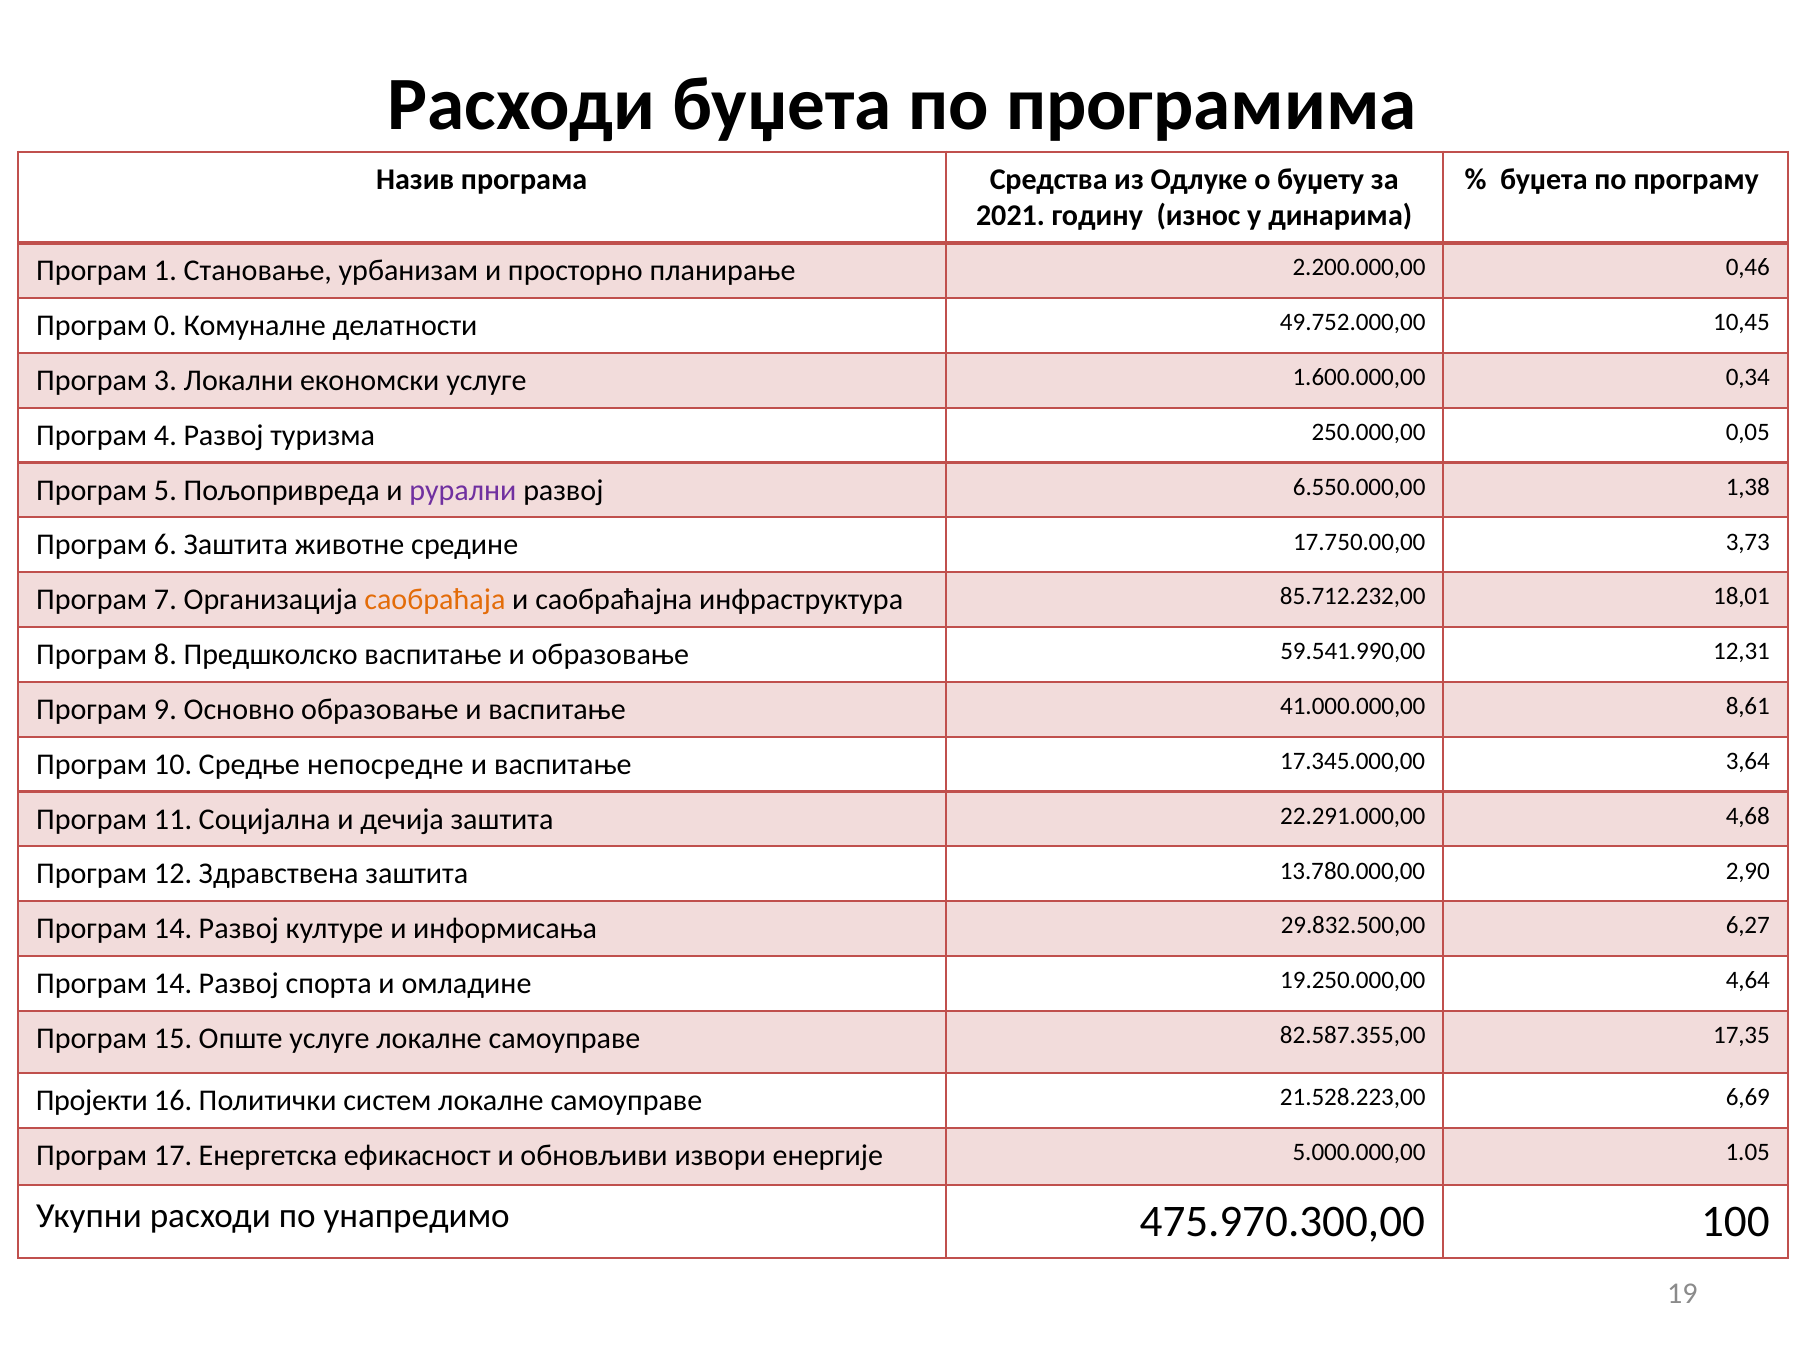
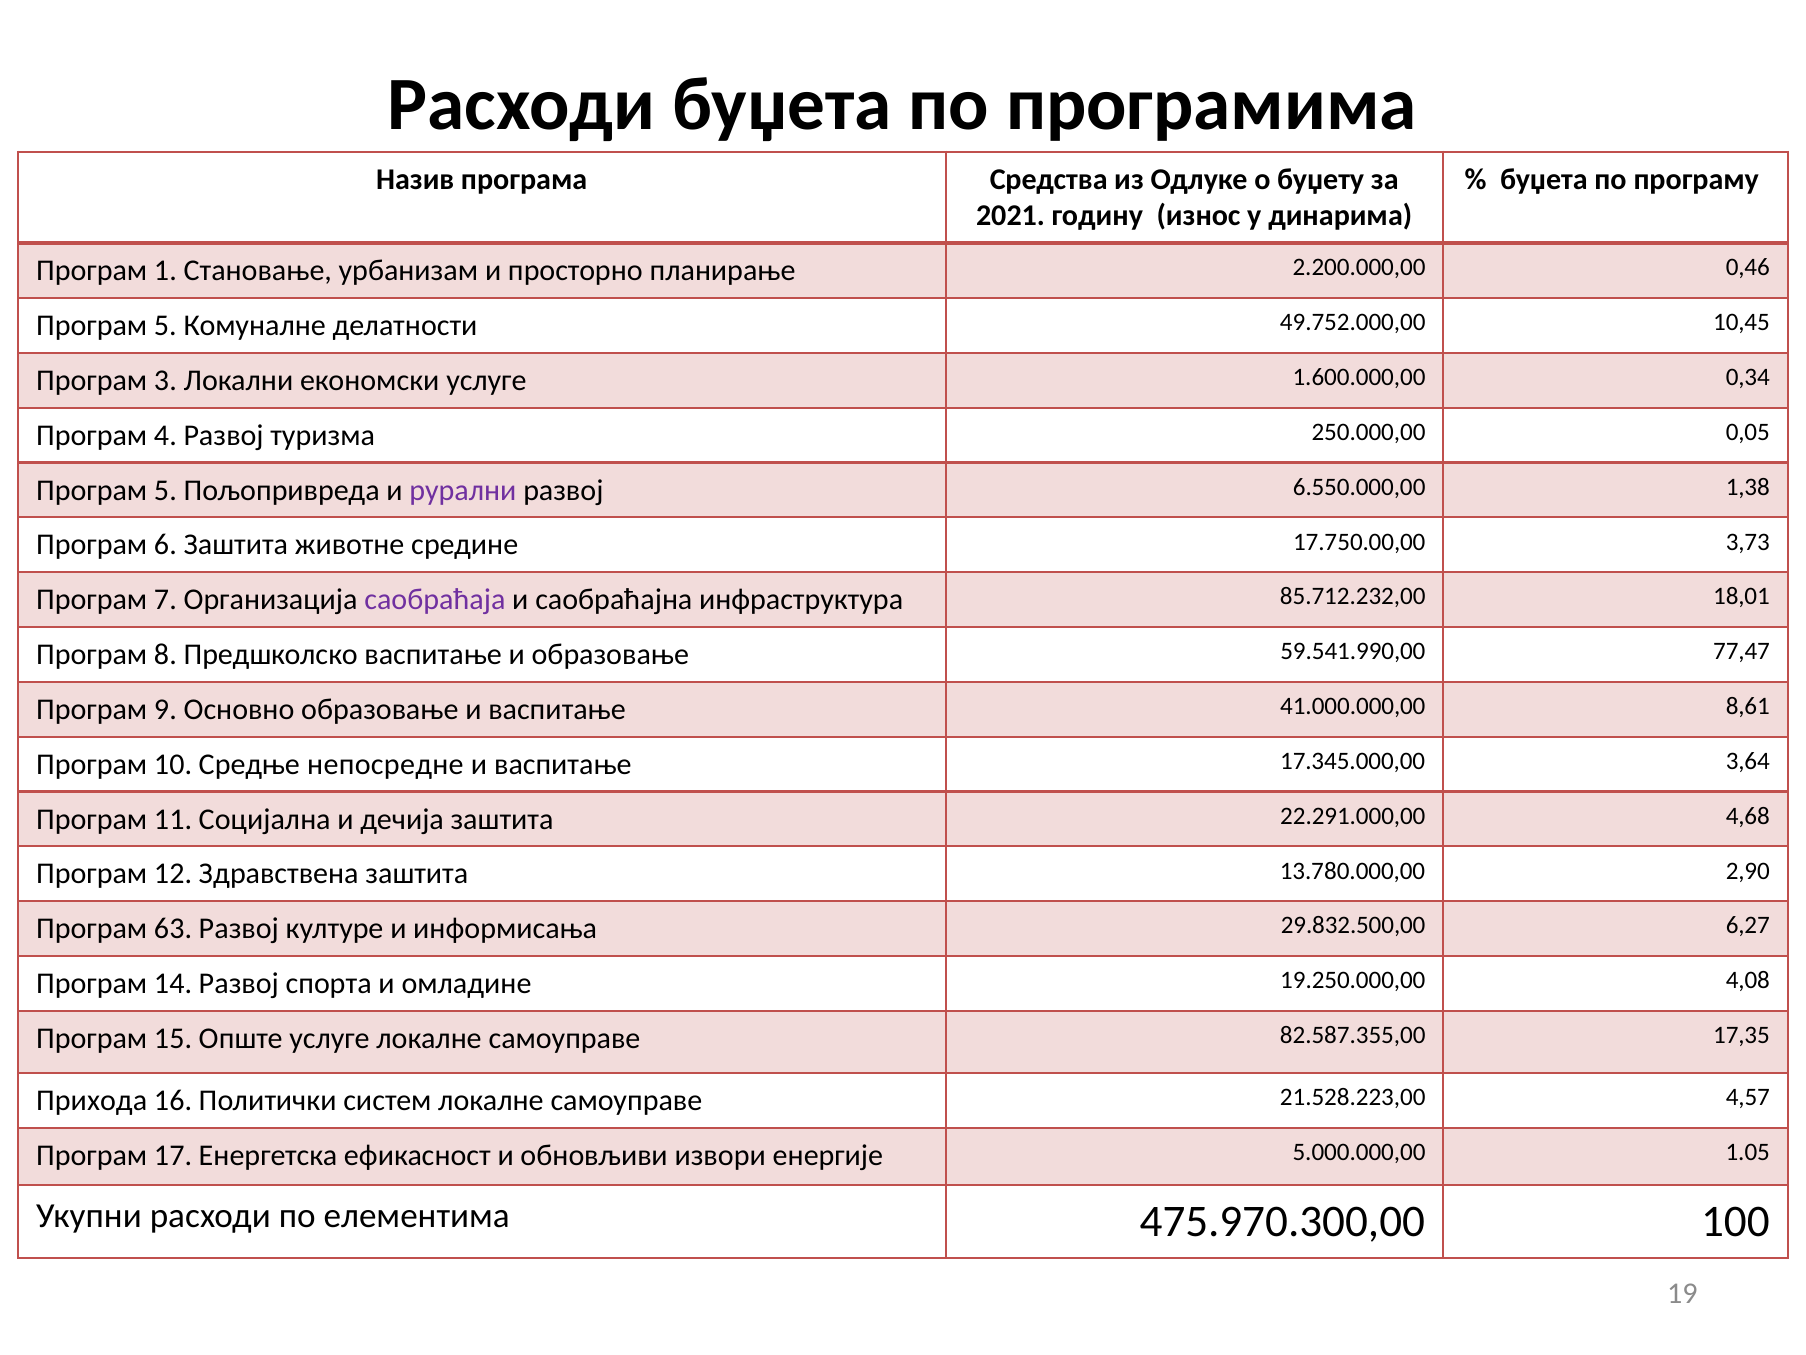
0 at (165, 326): 0 -> 5
саобраћаја colour: orange -> purple
12,31: 12,31 -> 77,47
14 at (173, 929): 14 -> 63
4,64: 4,64 -> 4,08
Пројекти: Пројекти -> Прихода
6,69: 6,69 -> 4,57
унапредимо: унапредимо -> елементима
